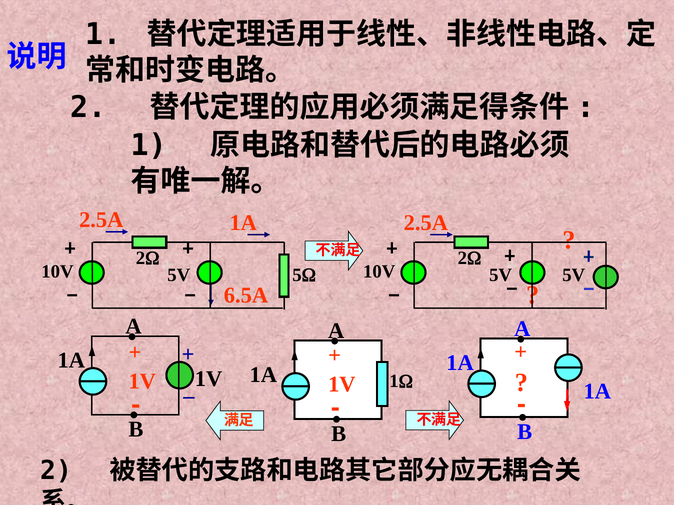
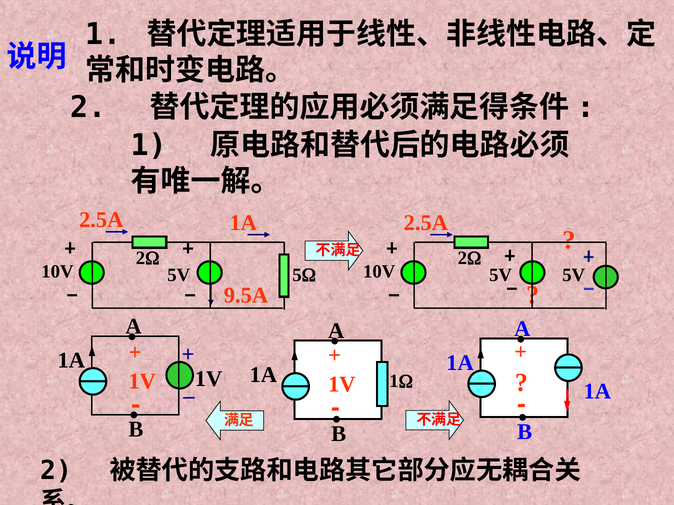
6.5A: 6.5A -> 9.5A
